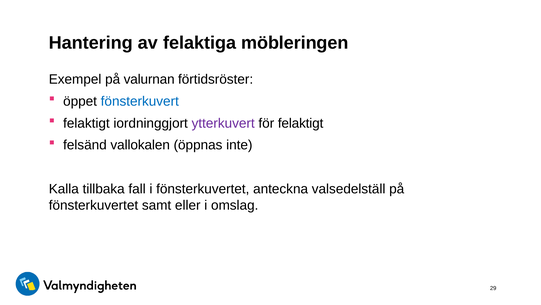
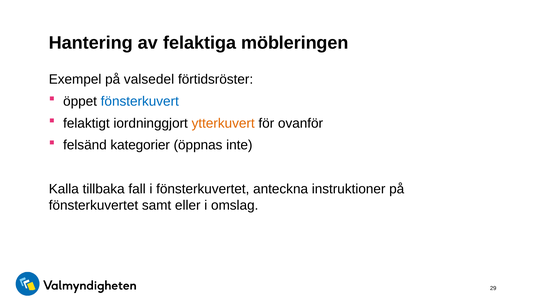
valurnan: valurnan -> valsedel
ytterkuvert colour: purple -> orange
för felaktigt: felaktigt -> ovanför
vallokalen: vallokalen -> kategorier
valsedelställ: valsedelställ -> instruktioner
